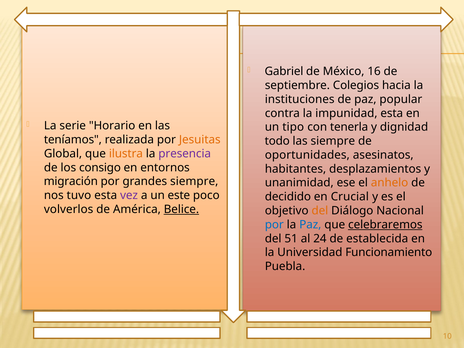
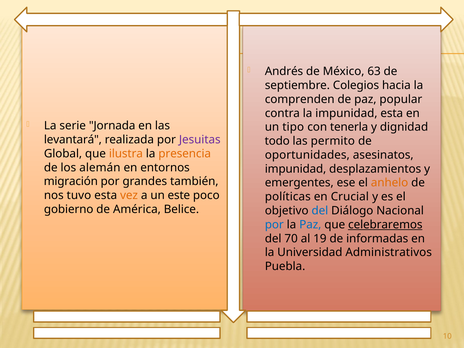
Gabriel: Gabriel -> Andrés
16: 16 -> 63
instituciones: instituciones -> comprenden
Horario: Horario -> Jornada
teníamos: teníamos -> levantará
Jesuitas colour: orange -> purple
las siempre: siempre -> permito
presencia colour: purple -> orange
consigo: consigo -> alemán
habitantes at (295, 169): habitantes -> impunidad
grandes siempre: siempre -> también
unanimidad: unanimidad -> emergentes
vez colour: purple -> orange
decidido: decidido -> políticas
volverlos: volverlos -> gobierno
Belice underline: present -> none
del at (320, 211) colour: orange -> blue
51: 51 -> 70
24: 24 -> 19
establecida: establecida -> informadas
Funcionamiento: Funcionamiento -> Administrativos
